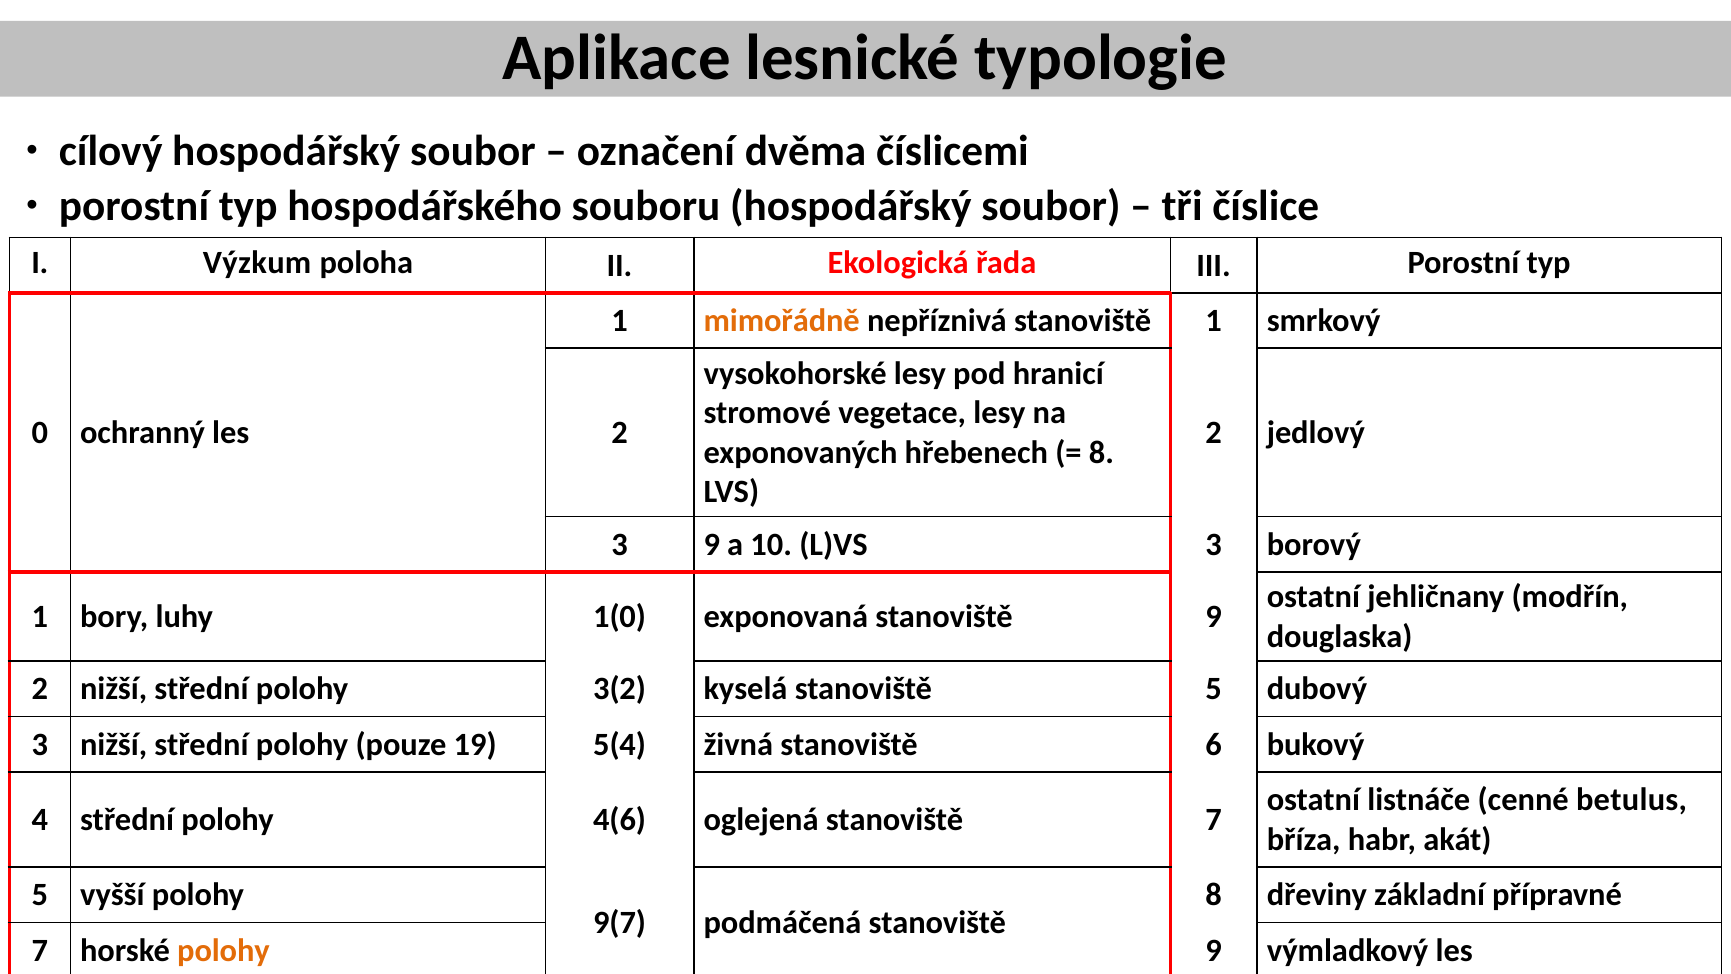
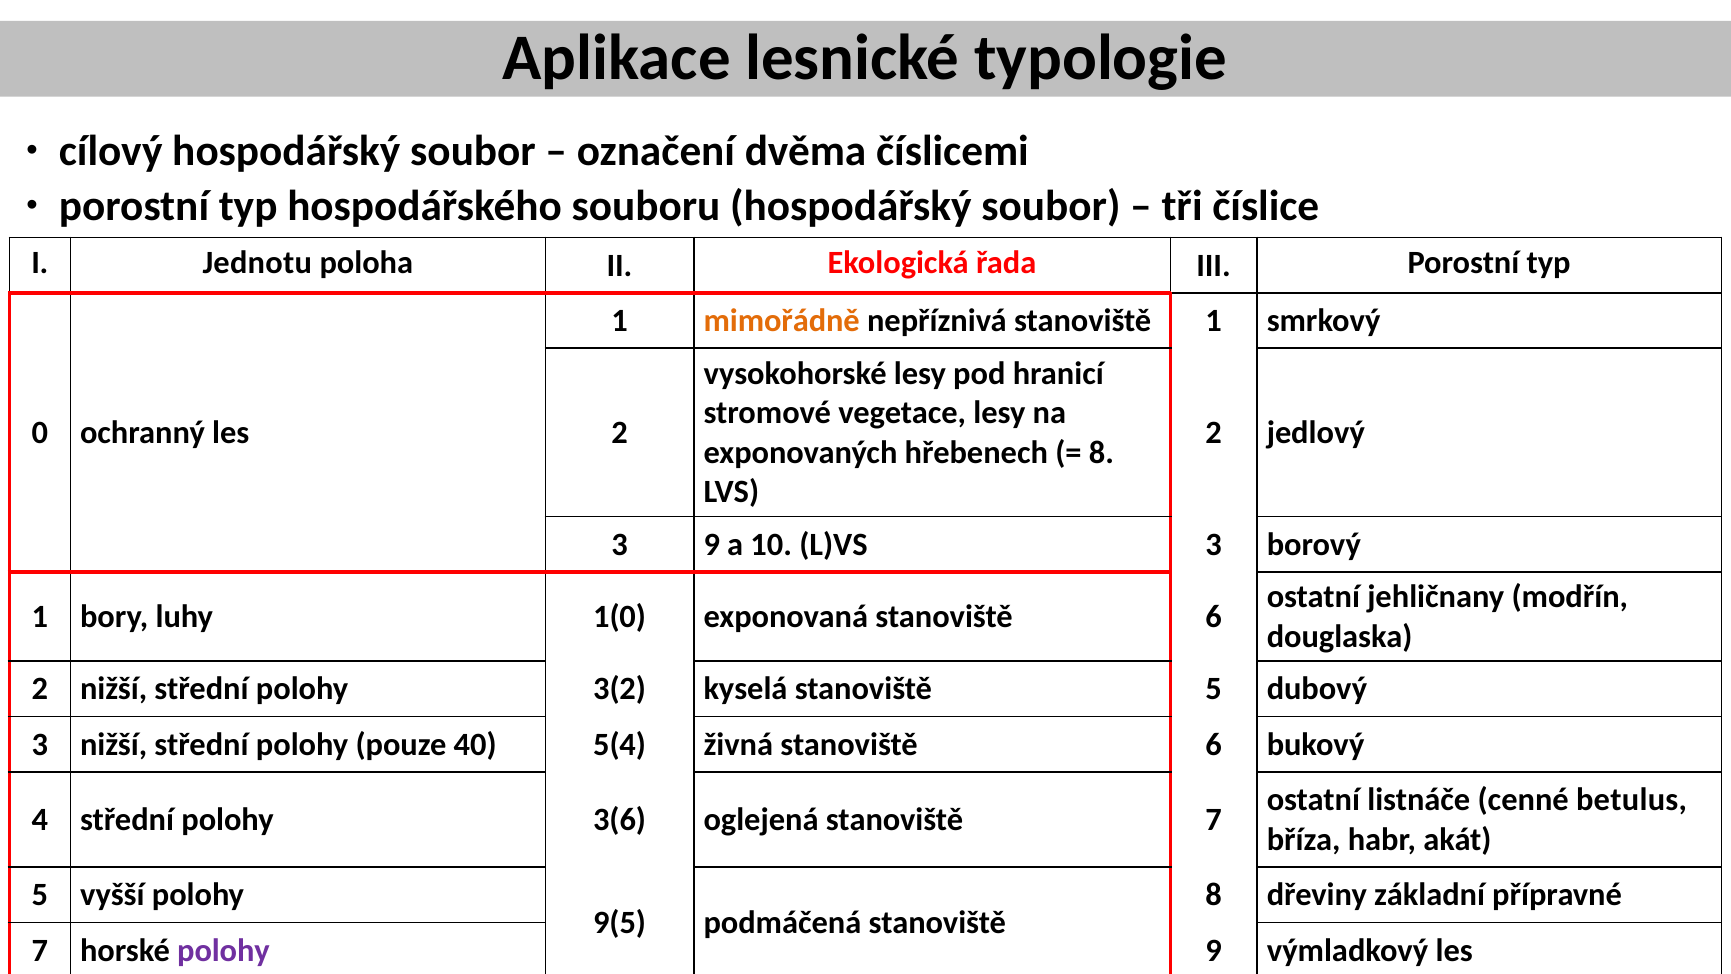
Výzkum: Výzkum -> Jednotu
exponovaná stanoviště 9: 9 -> 6
19: 19 -> 40
4(6: 4(6 -> 3(6
9(7: 9(7 -> 9(5
polohy at (223, 950) colour: orange -> purple
